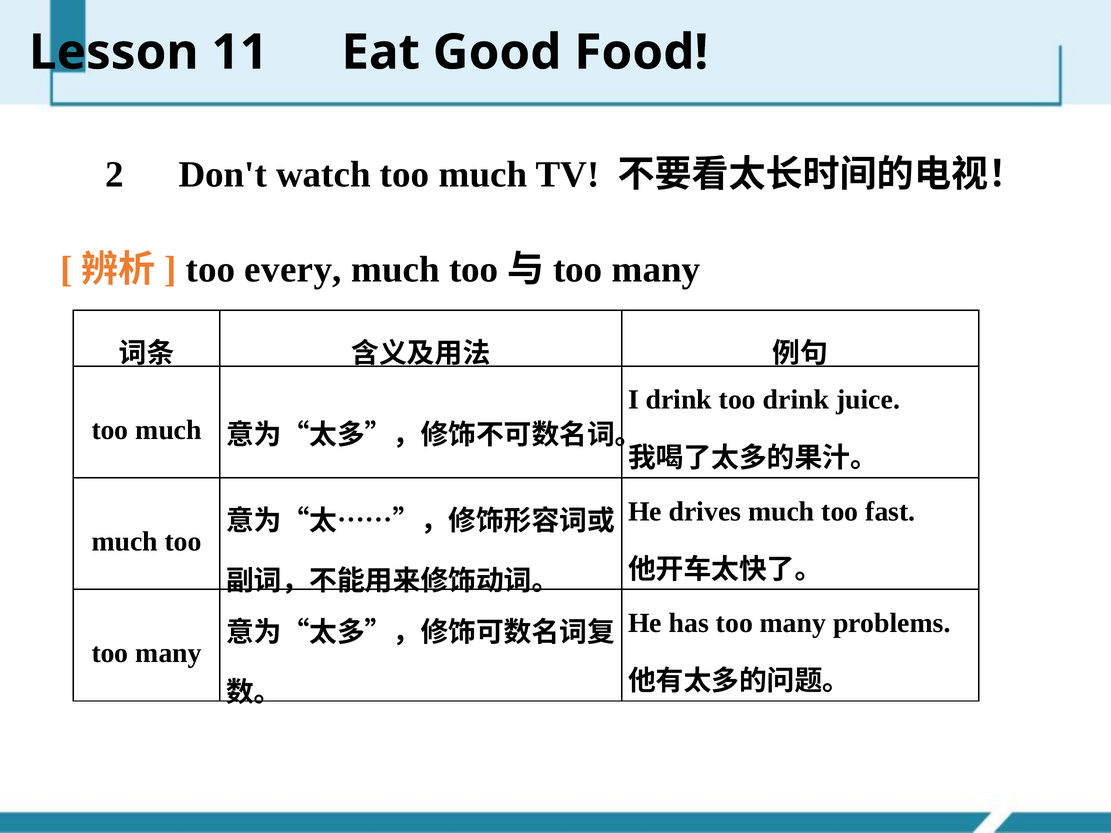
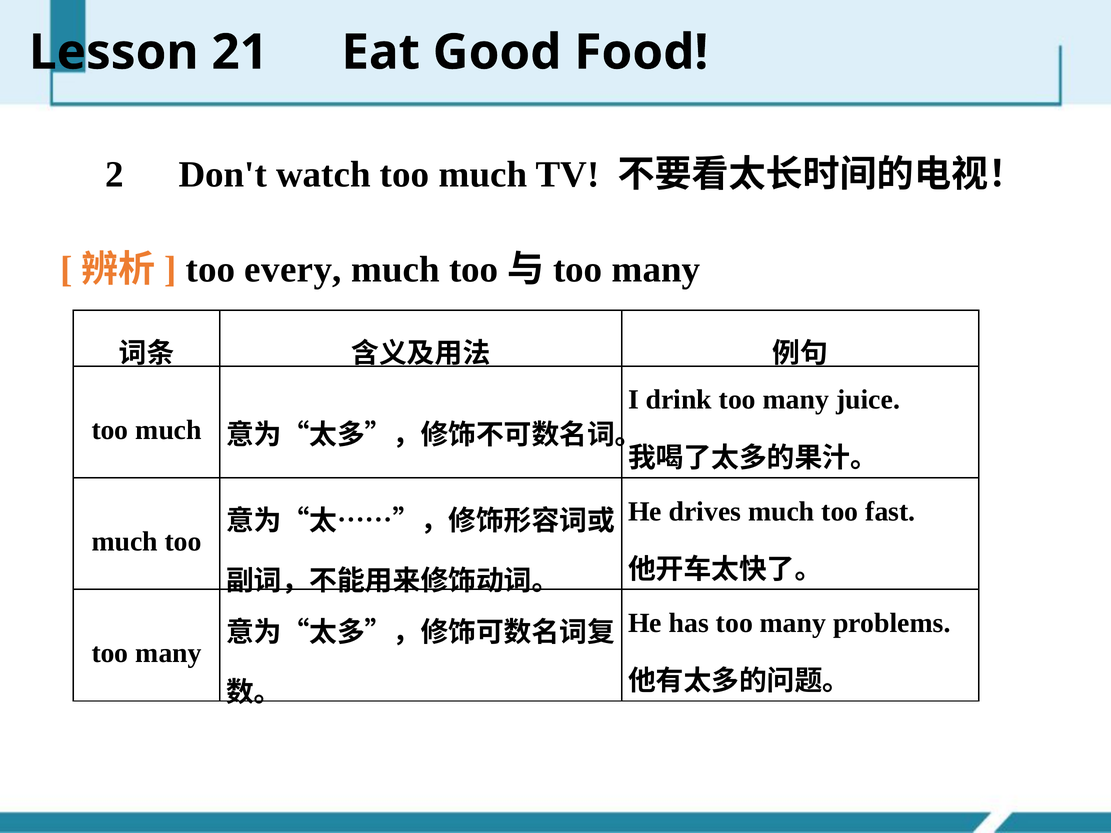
11: 11 -> 21
drink too drink: drink -> many
